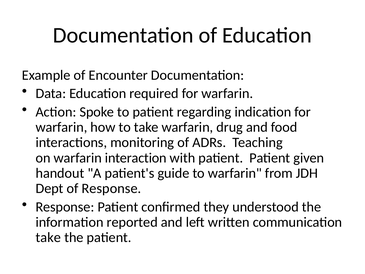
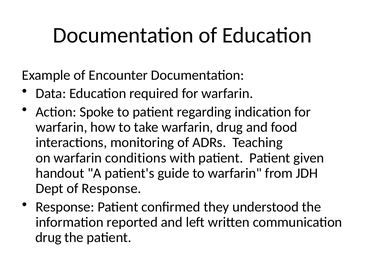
interaction: interaction -> conditions
take at (48, 237): take -> drug
